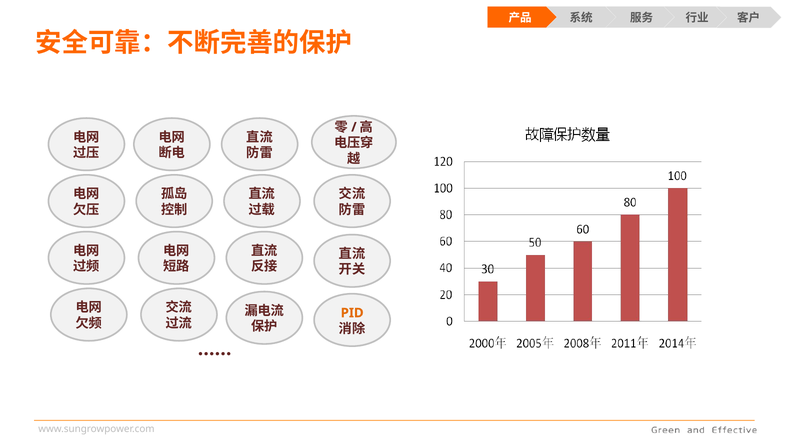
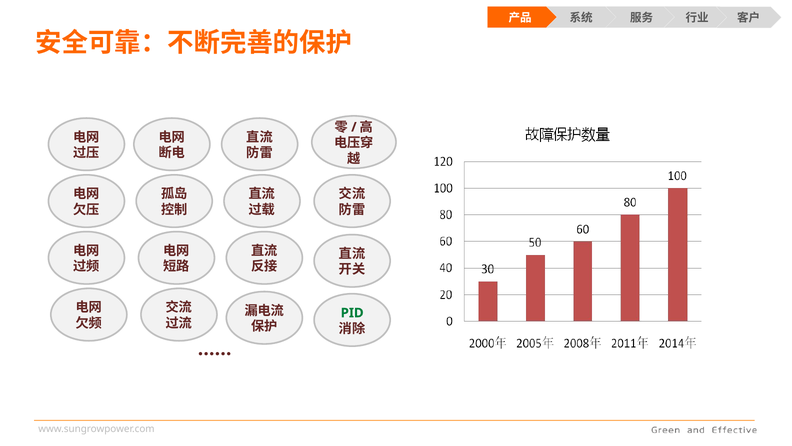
PID colour: orange -> green
